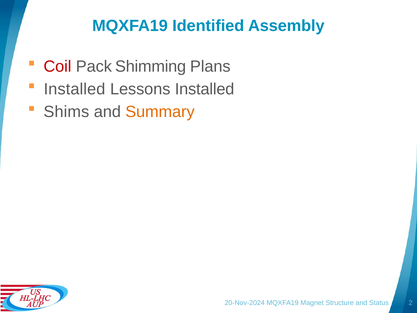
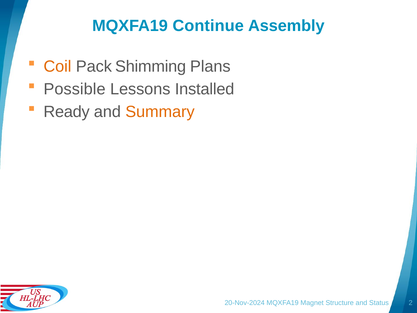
Identified: Identified -> Continue
Coil colour: red -> orange
Installed at (75, 89): Installed -> Possible
Shims: Shims -> Ready
